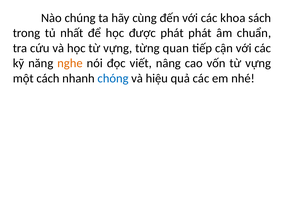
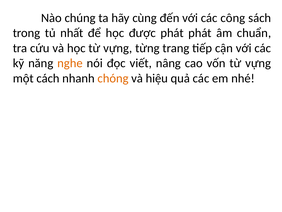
khoa: khoa -> công
quan: quan -> trang
chóng colour: blue -> orange
